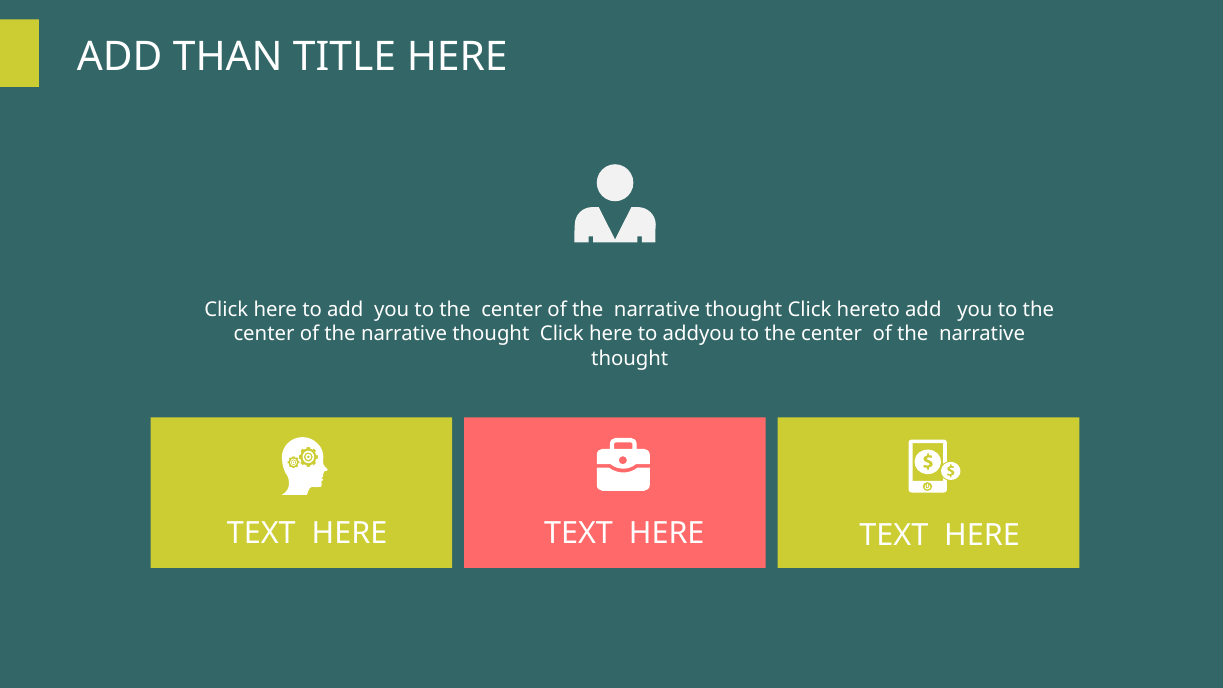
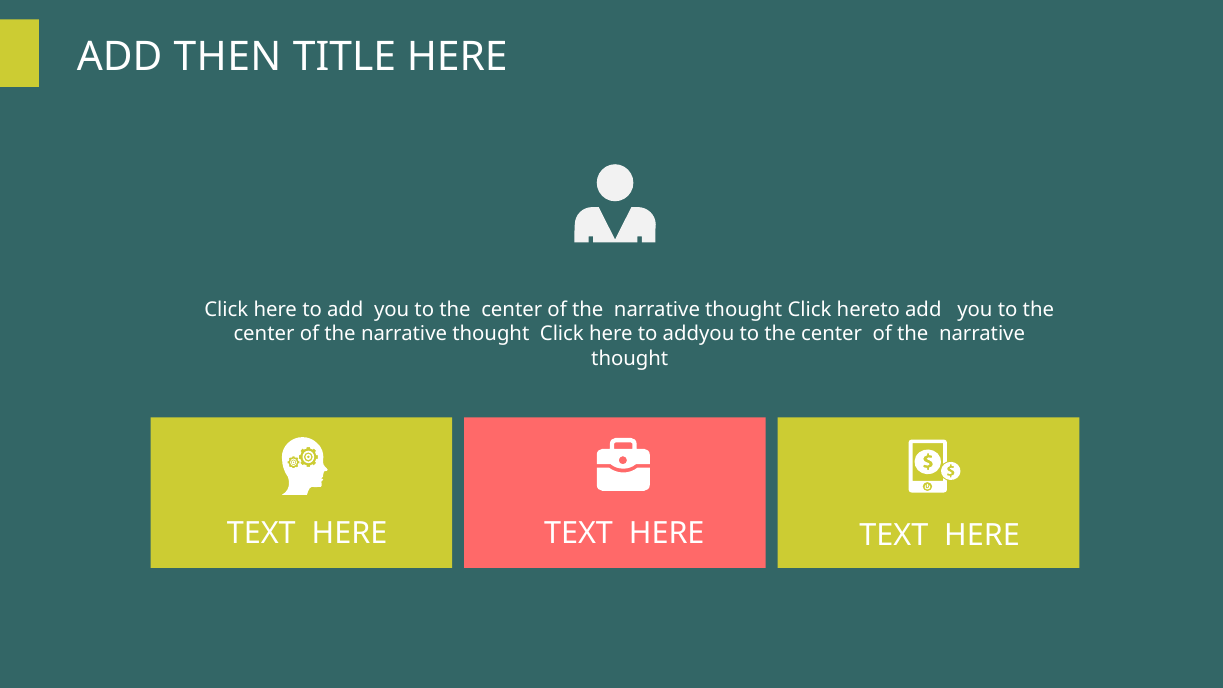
THAN: THAN -> THEN
